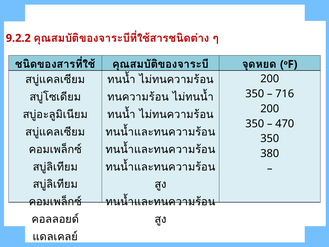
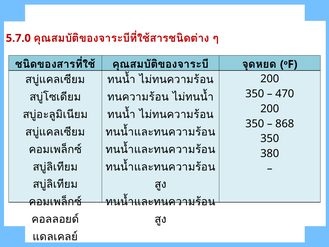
9.2.2: 9.2.2 -> 5.7.0
716: 716 -> 470
470: 470 -> 868
